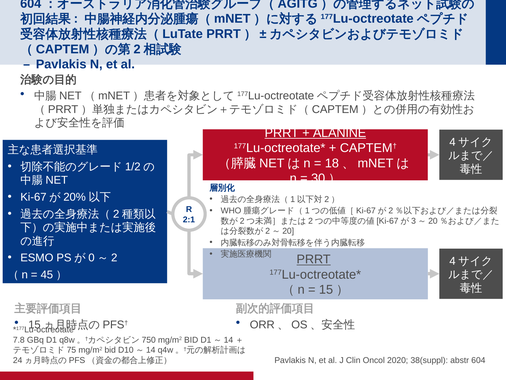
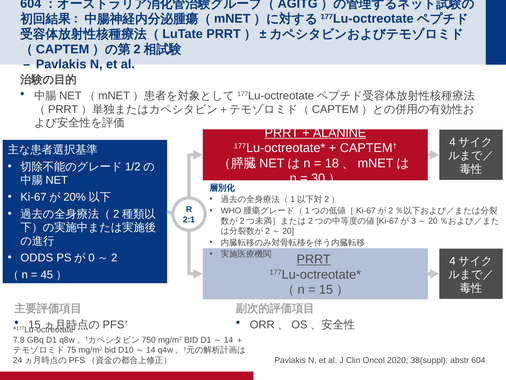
ESMO: ESMO -> ODDS
